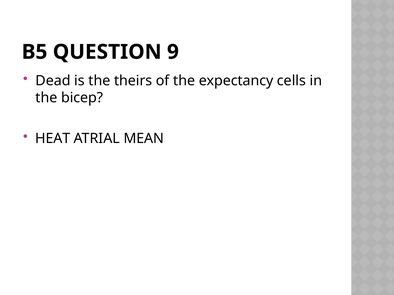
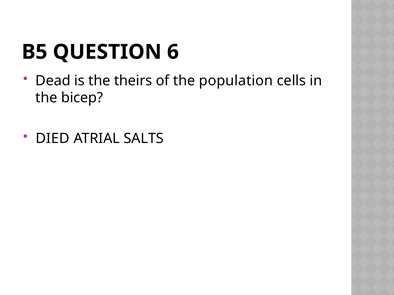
9: 9 -> 6
expectancy: expectancy -> population
HEAT: HEAT -> DIED
MEAN: MEAN -> SALTS
